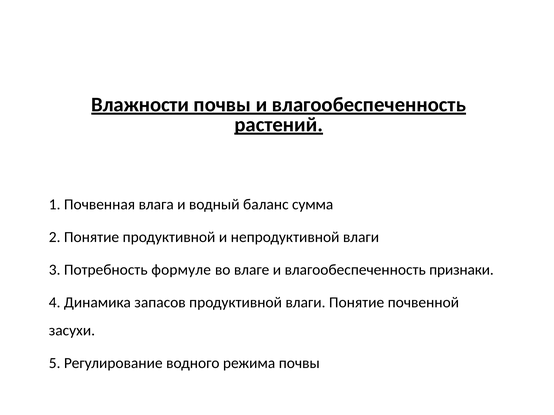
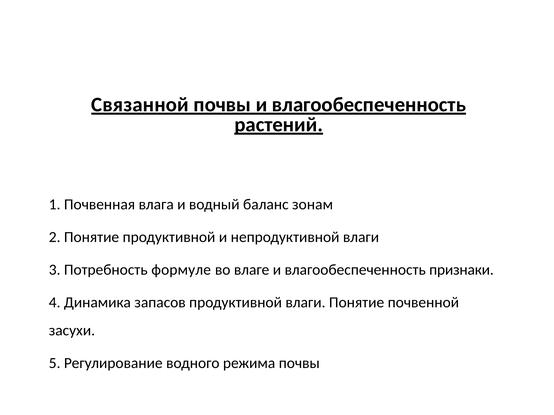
Влажности: Влажности -> Связанной
сумма: сумма -> зонам
